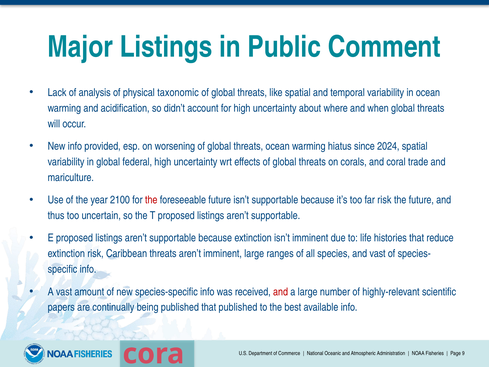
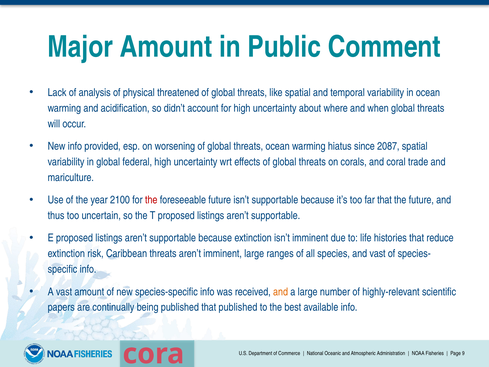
Major Listings: Listings -> Amount
taxonomic: taxonomic -> threatened
2024: 2024 -> 2087
far risk: risk -> that
and at (281, 292) colour: red -> orange
